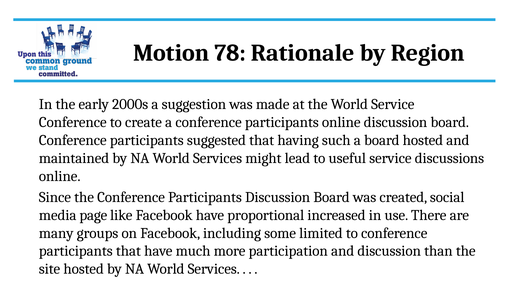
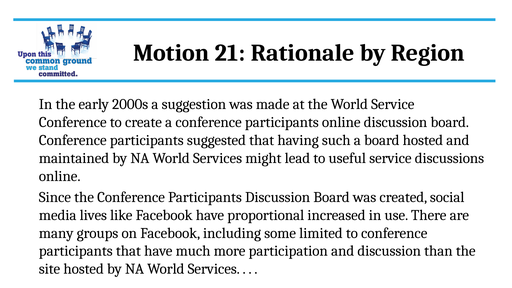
78: 78 -> 21
page: page -> lives
